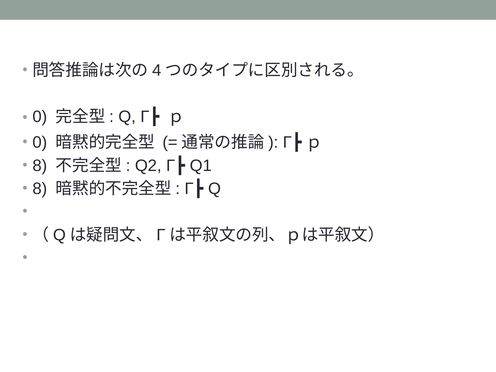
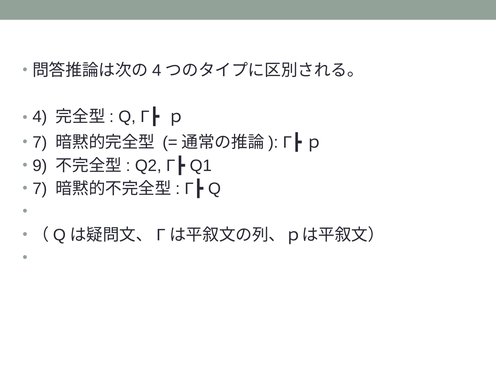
0 at (40, 117): 0 -> 4
0 at (40, 143): 0 -> 7
8 at (40, 166): 8 -> 9
8 at (40, 189): 8 -> 7
